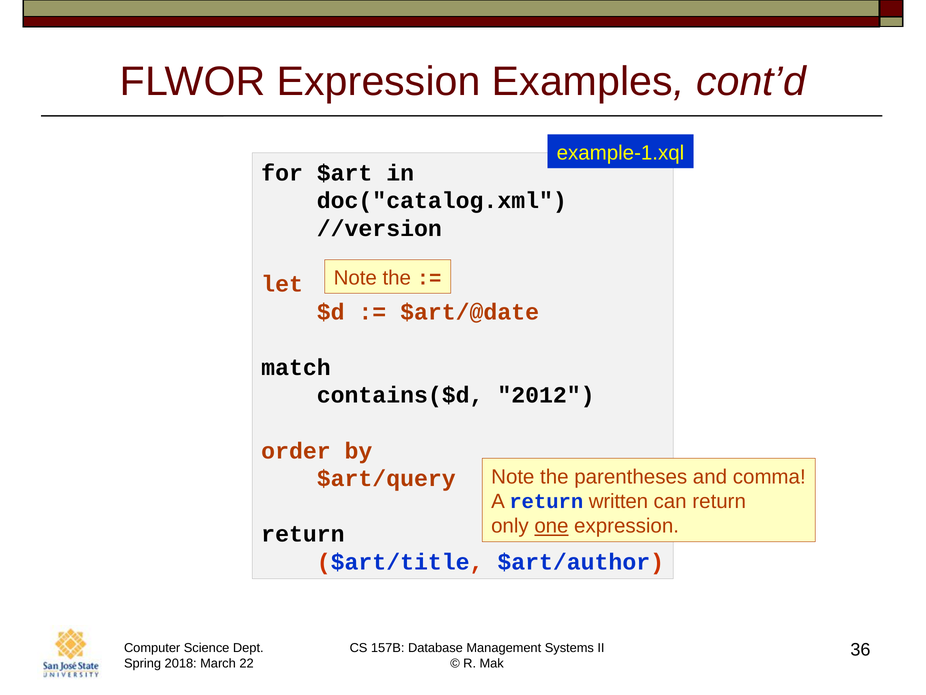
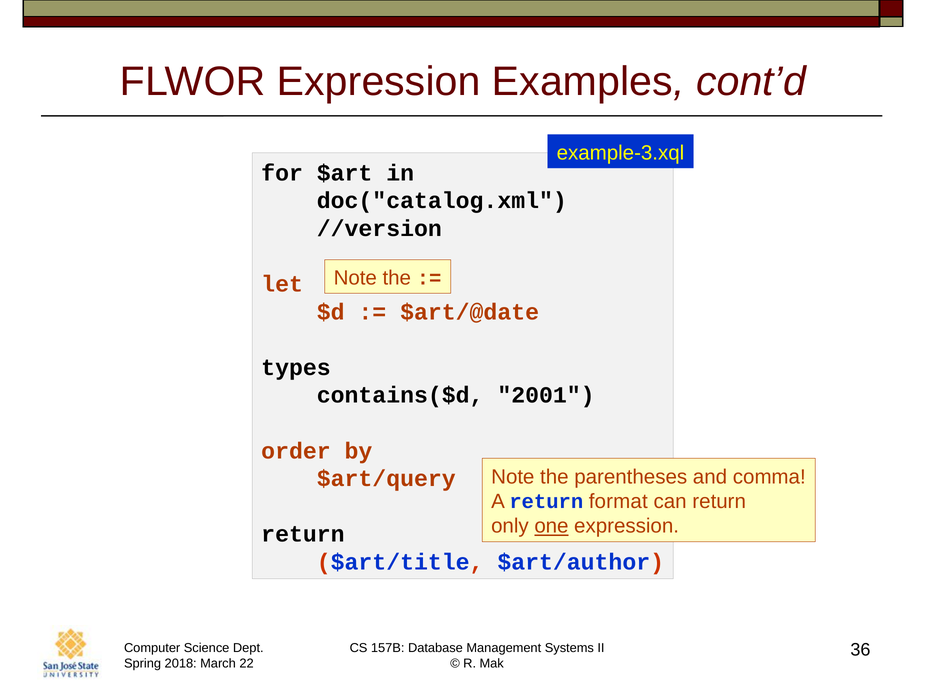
example-1.xql: example-1.xql -> example-3.xql
match: match -> types
2012: 2012 -> 2001
written: written -> format
